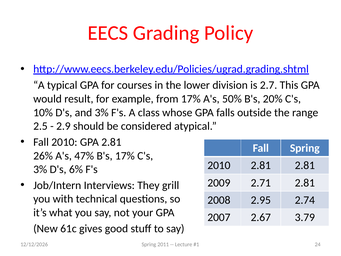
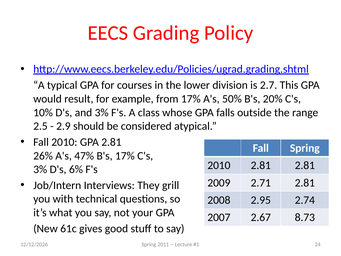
3.79: 3.79 -> 8.73
